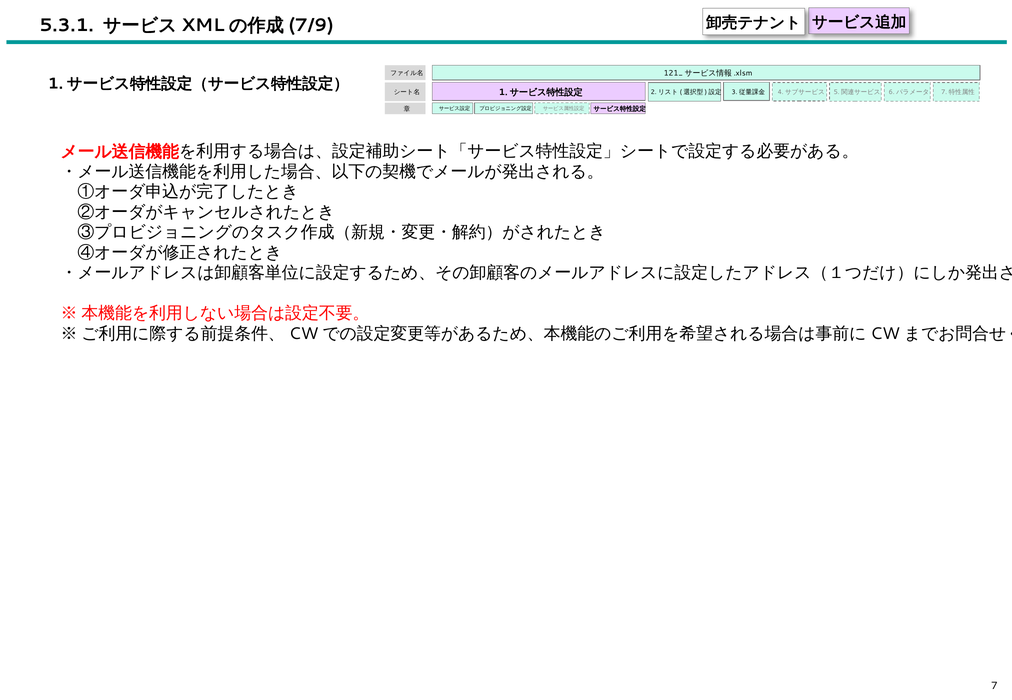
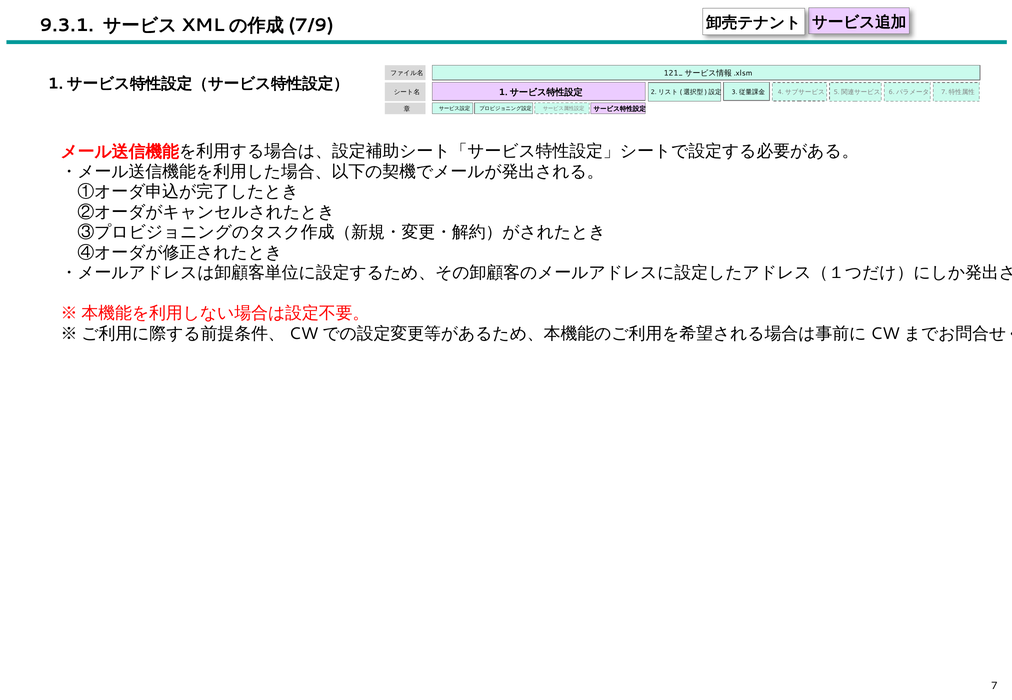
5.3.1: 5.3.1 -> 9.3.1
